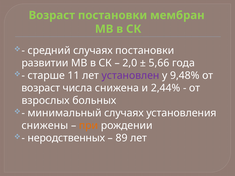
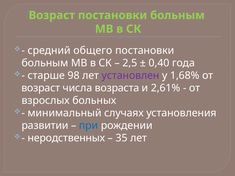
Возраст постановки мембран: мембран -> больным
средний случаях: случаях -> общего
развитии at (45, 63): развитии -> больным
2,0: 2,0 -> 2,5
5,66: 5,66 -> 0,40
11: 11 -> 98
9,48%: 9,48% -> 1,68%
снижена: снижена -> возраста
2,44%: 2,44% -> 2,61%
снижены: снижены -> развитии
при colour: orange -> blue
89: 89 -> 35
